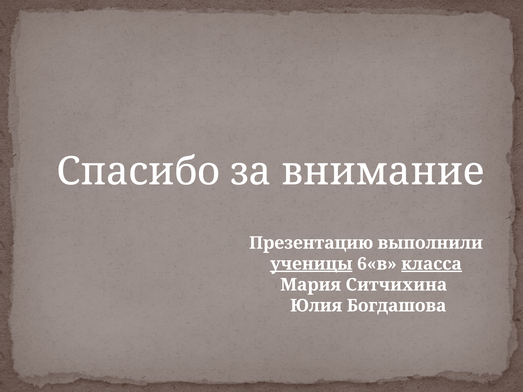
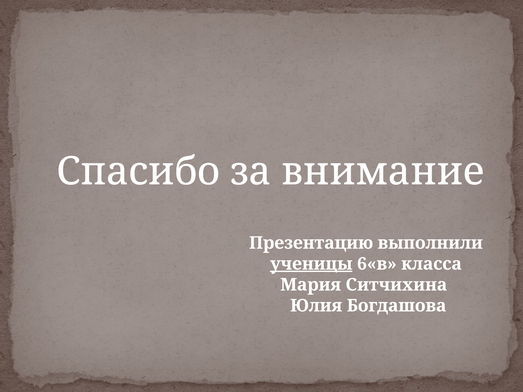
класса underline: present -> none
